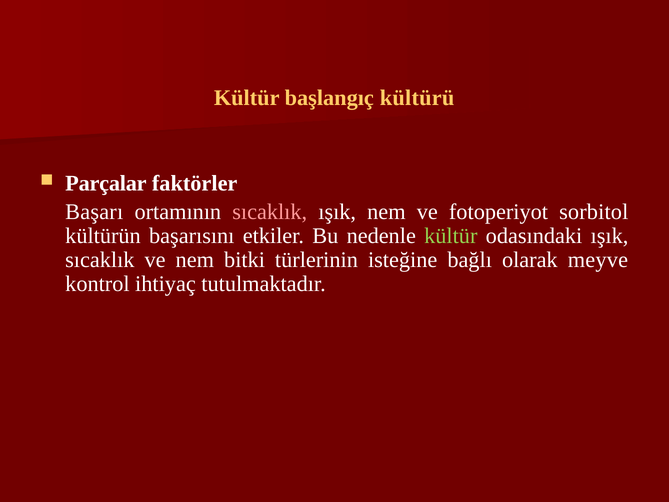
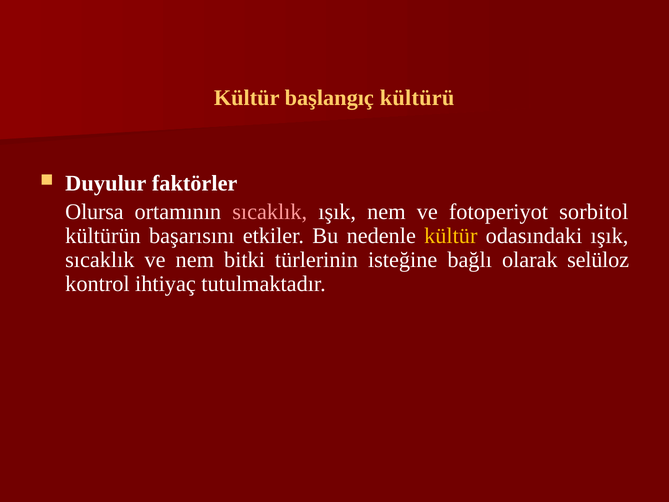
Parçalar: Parçalar -> Duyulur
Başarı: Başarı -> Olursa
kültür at (451, 236) colour: light green -> yellow
meyve: meyve -> selüloz
